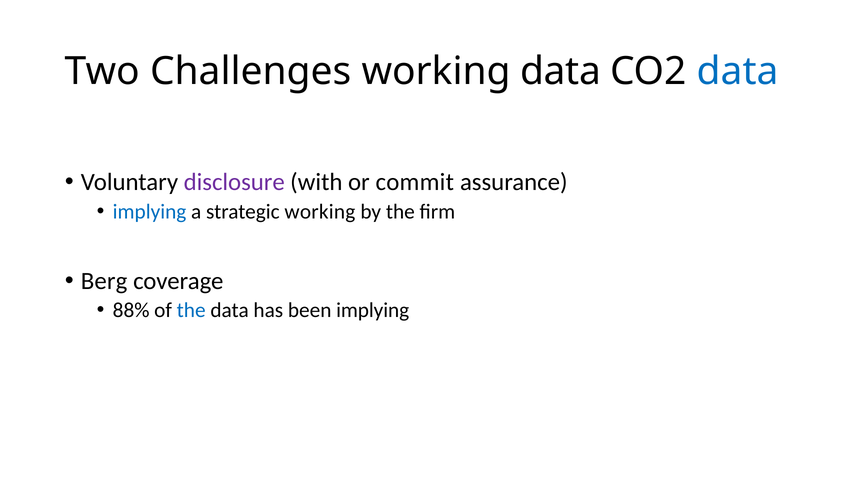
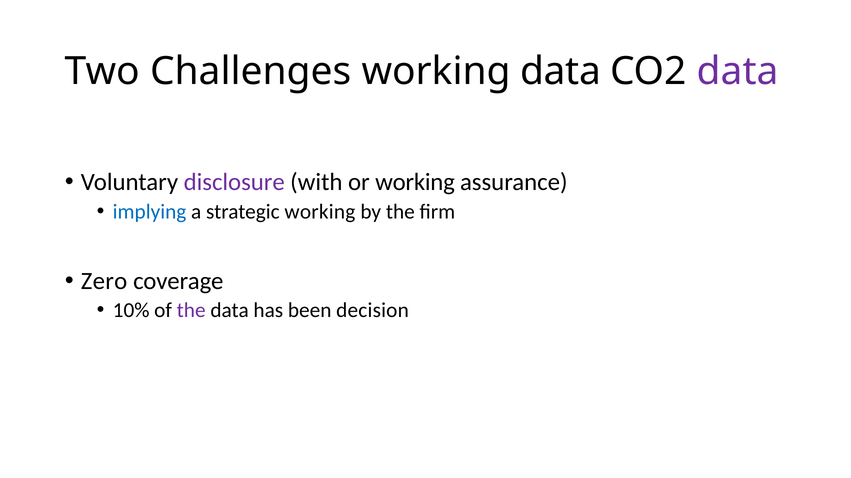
data at (738, 71) colour: blue -> purple
or commit: commit -> working
Berg: Berg -> Zero
88%: 88% -> 10%
the at (191, 311) colour: blue -> purple
been implying: implying -> decision
